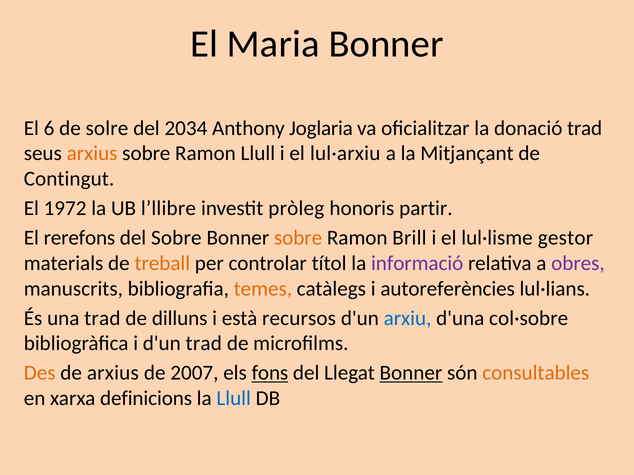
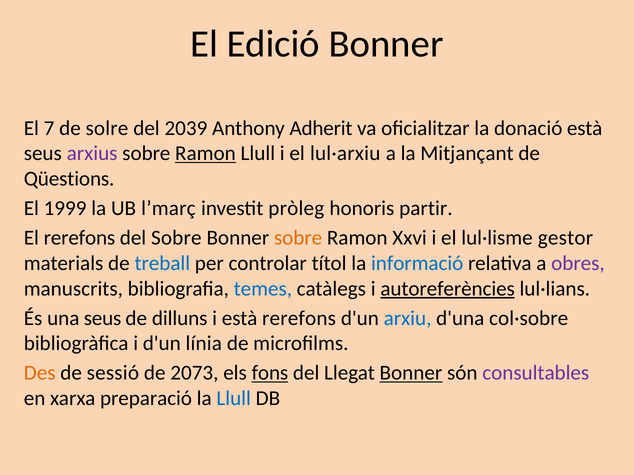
Maria: Maria -> Edició
6: 6 -> 7
2034: 2034 -> 2039
Joglaria: Joglaria -> Adherit
donació trad: trad -> està
arxius at (92, 154) colour: orange -> purple
Ramon at (205, 154) underline: none -> present
Contingut: Contingut -> Qüestions
1972: 1972 -> 1999
l’llibre: l’llibre -> l’març
Brill: Brill -> Xxvi
treball colour: orange -> blue
informació colour: purple -> blue
temes colour: orange -> blue
autoreferències underline: none -> present
una trad: trad -> seus
està recursos: recursos -> rerefons
d'un trad: trad -> línia
de arxius: arxius -> sessió
2007: 2007 -> 2073
consultables colour: orange -> purple
definicions: definicions -> preparació
